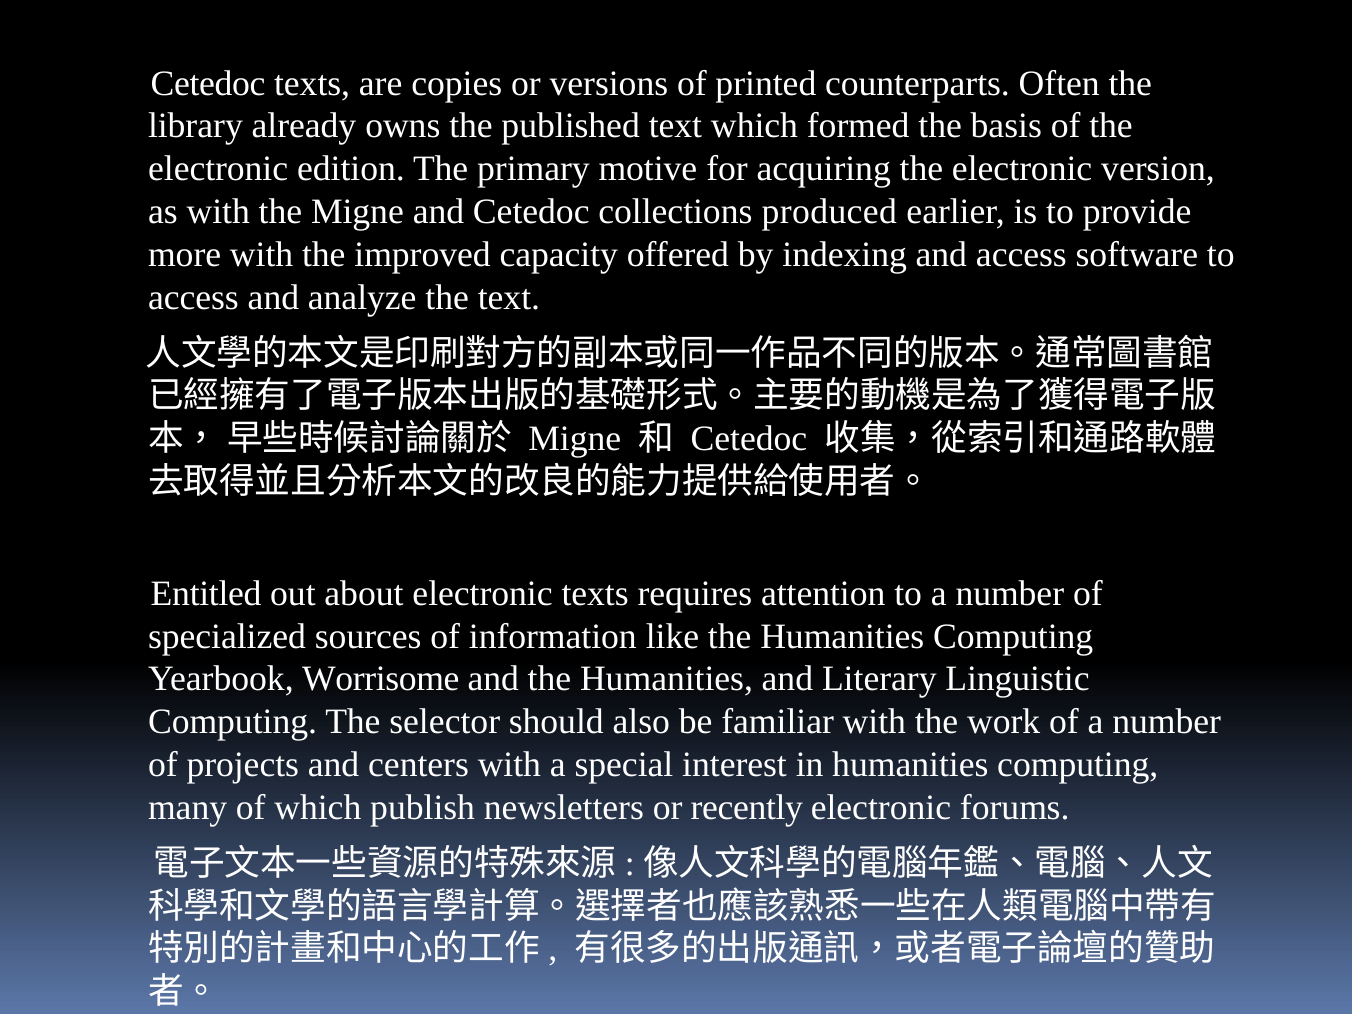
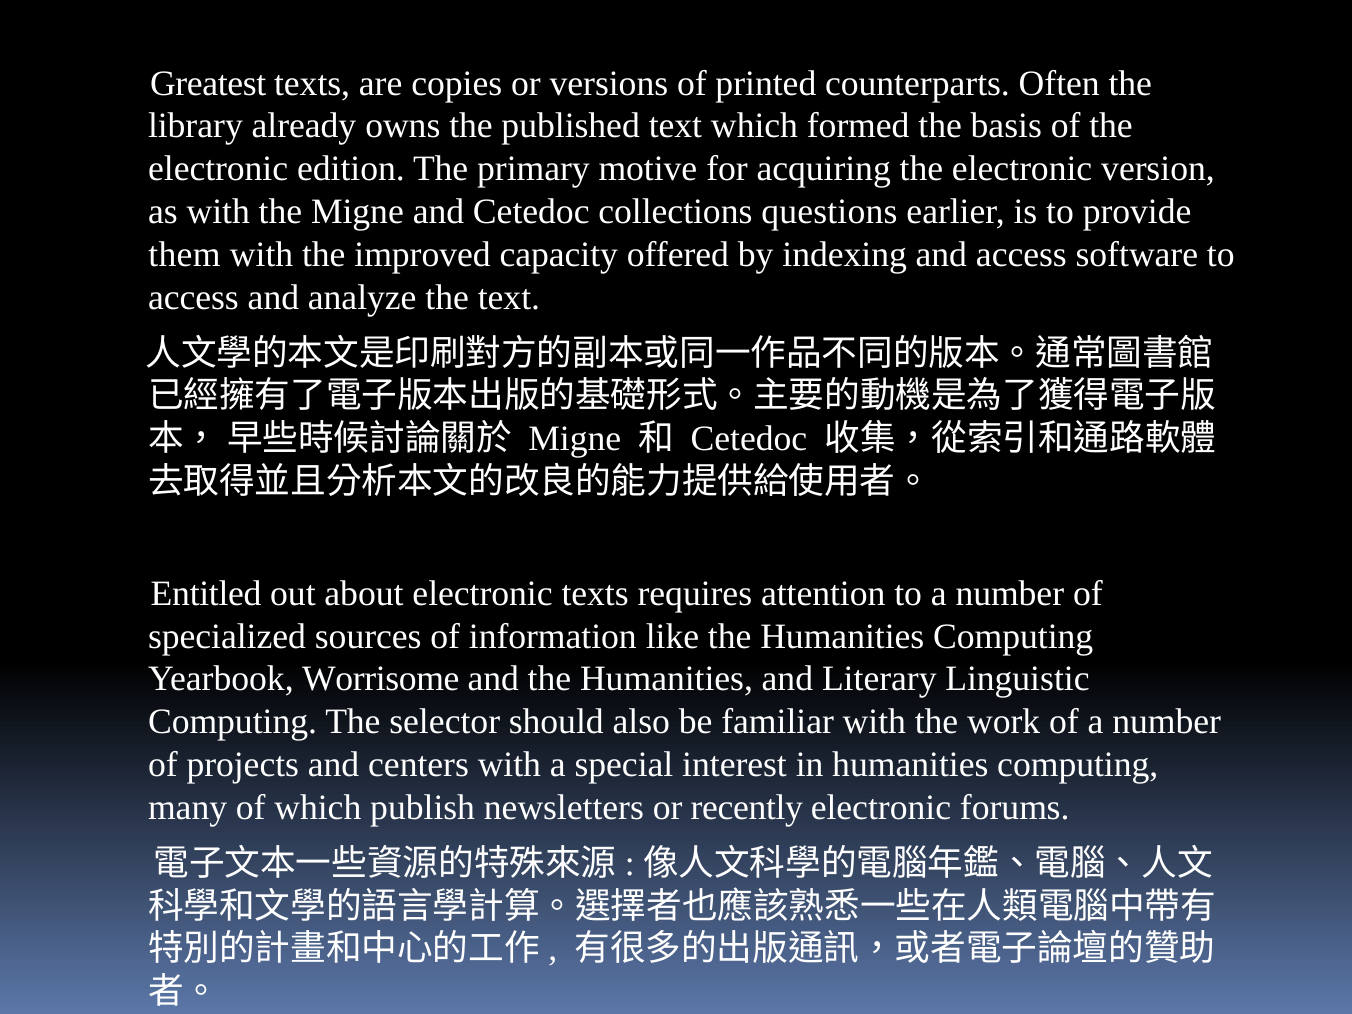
Cetedoc at (208, 83): Cetedoc -> Greatest
produced: produced -> questions
more: more -> them
